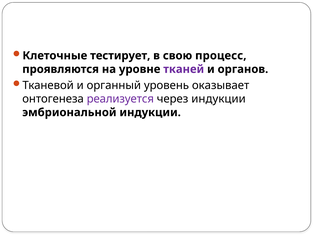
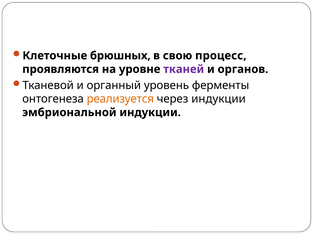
тестирует: тестирует -> брюшных
оказывает: оказывает -> ферменты
реализуется colour: purple -> orange
